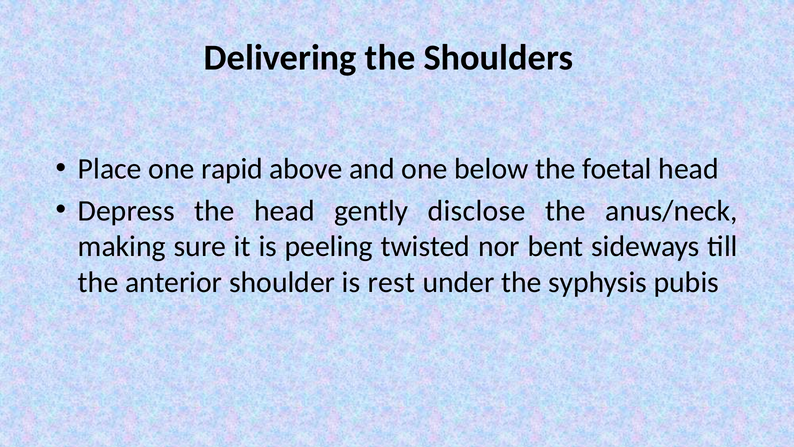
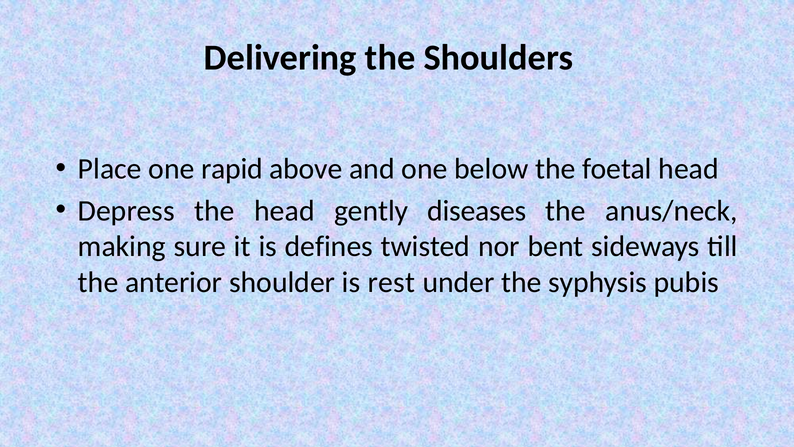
disclose: disclose -> diseases
peeling: peeling -> defines
